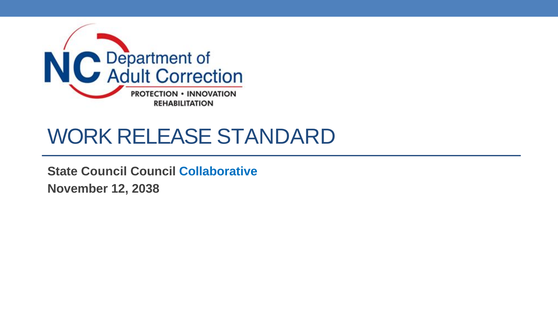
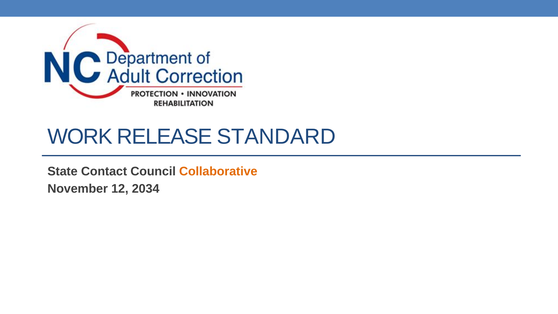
State Council: Council -> Contact
Collaborative colour: blue -> orange
2038: 2038 -> 2034
